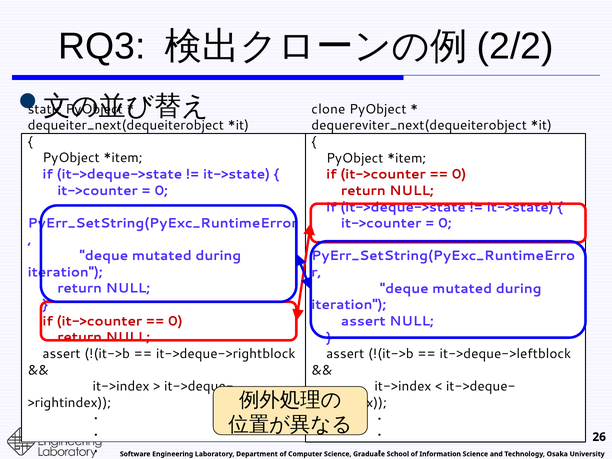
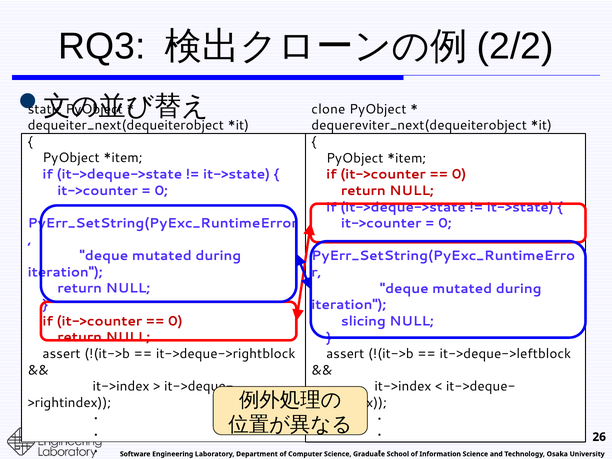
assert at (363, 321): assert -> slicing
